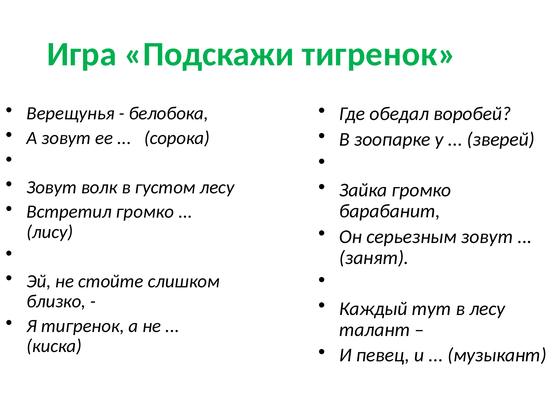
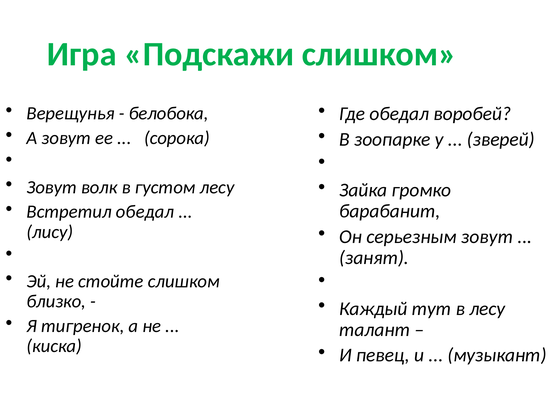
Подскажи тигренок: тигренок -> слишком
Встретил громко: громко -> обедал
